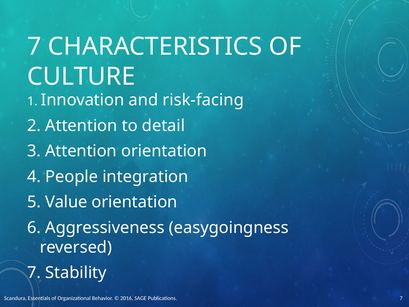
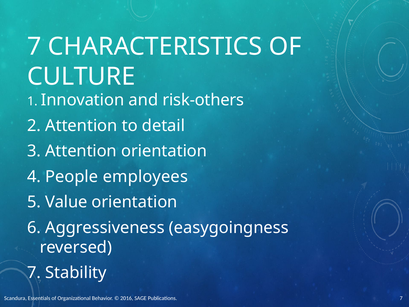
risk-facing: risk-facing -> risk-others
integration: integration -> employees
